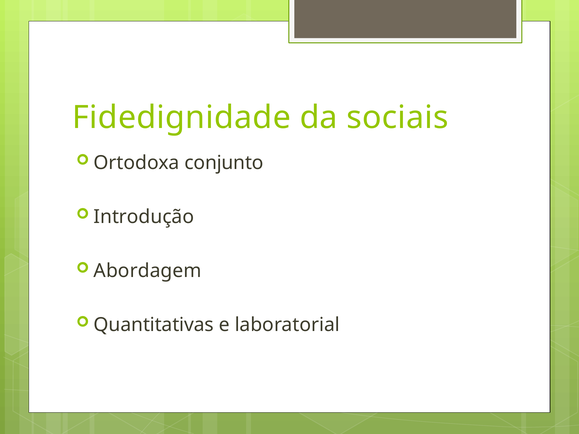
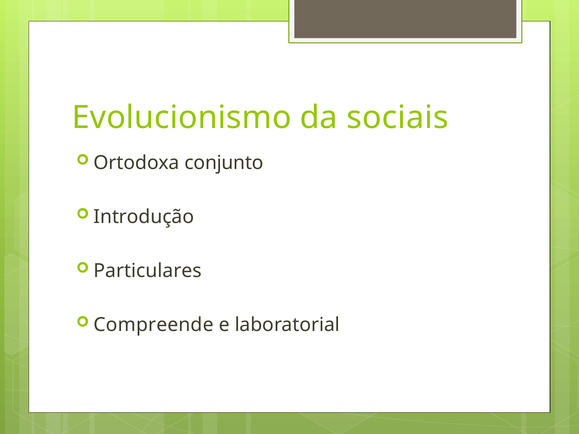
Fidedignidade: Fidedignidade -> Evolucionismo
Abordagem: Abordagem -> Particulares
Quantitativas: Quantitativas -> Compreende
